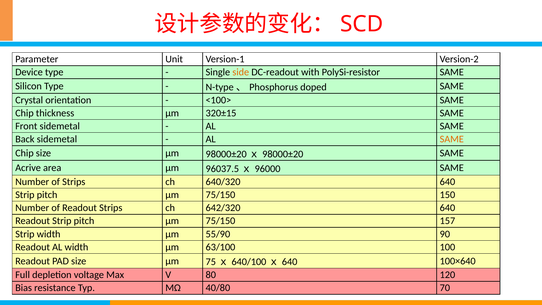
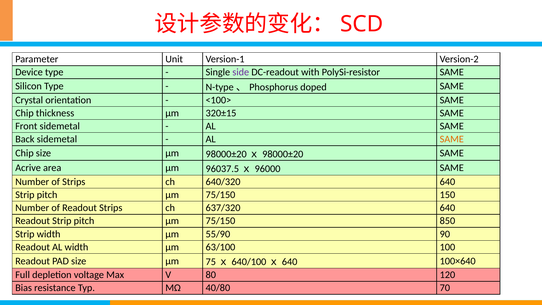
side colour: orange -> purple
642/320: 642/320 -> 637/320
157: 157 -> 850
